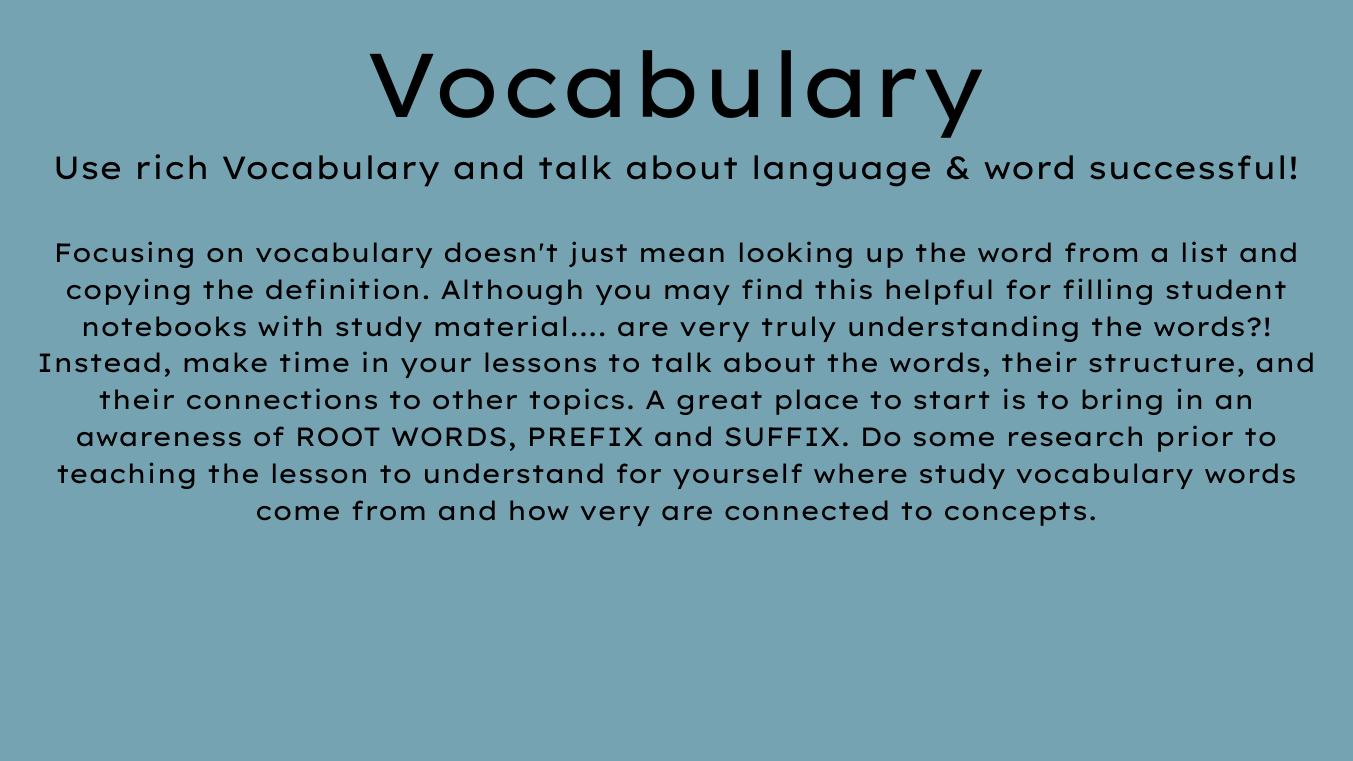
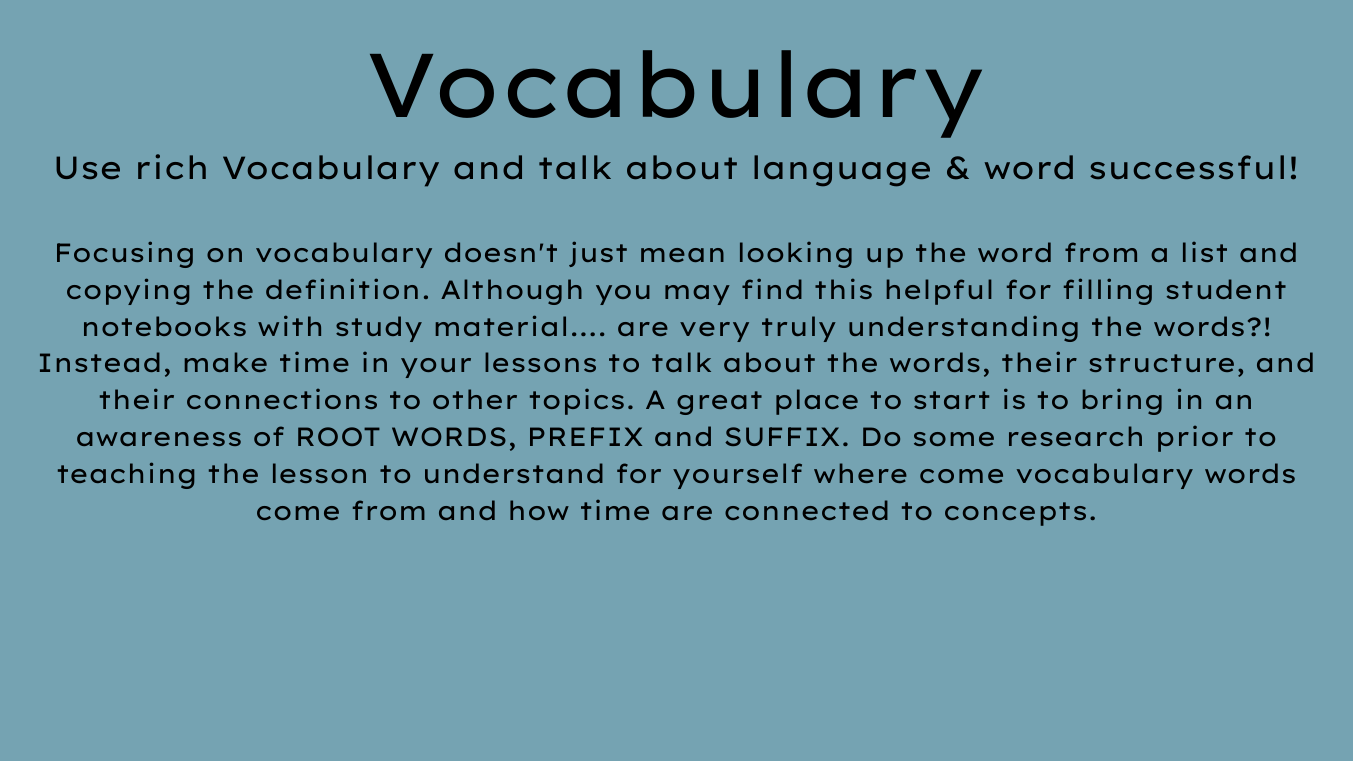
where study: study -> come
how very: very -> time
